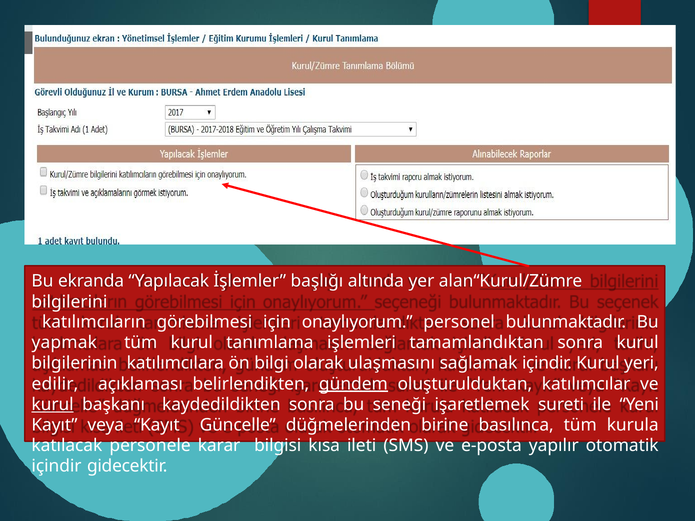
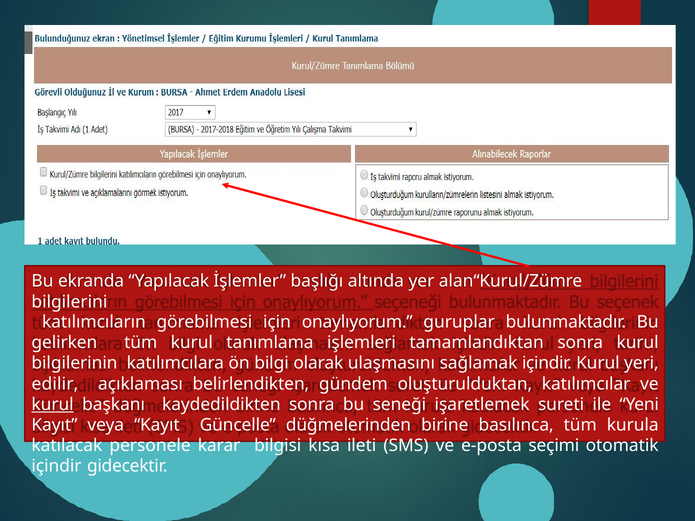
personel: personel -> guruplar
yapmak: yapmak -> gelirken
gündem underline: present -> none
yapılır: yapılır -> seçimi
